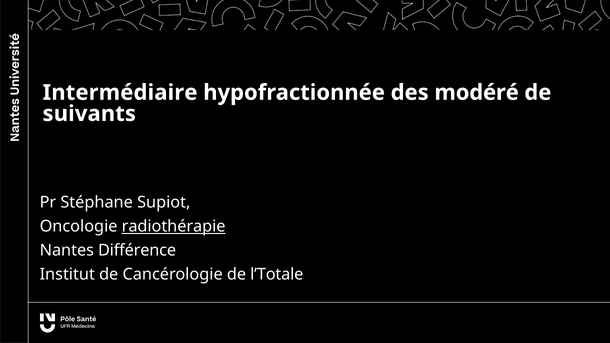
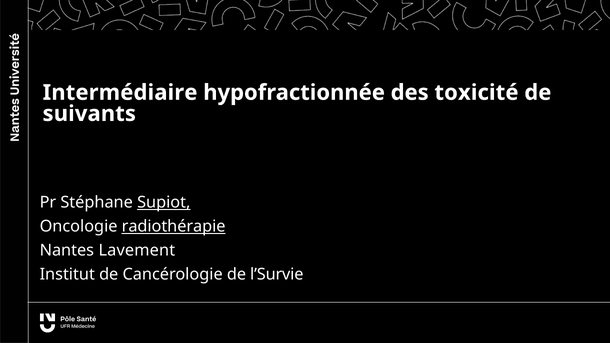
modéré: modéré -> toxicité
Supiot underline: none -> present
Différence: Différence -> Lavement
l’Totale: l’Totale -> l’Survie
